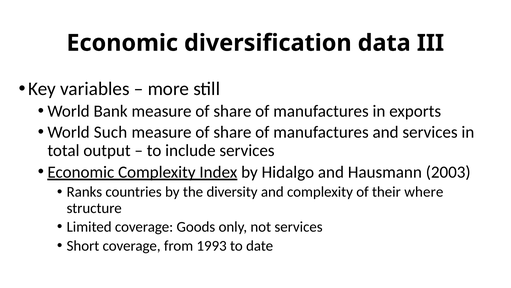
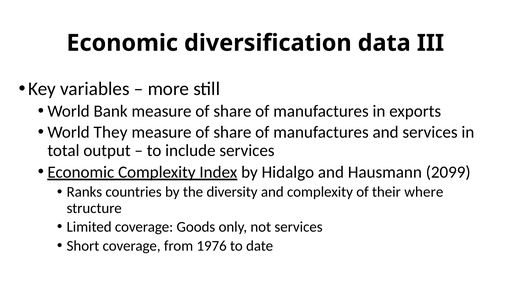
Such: Such -> They
2003: 2003 -> 2099
1993: 1993 -> 1976
